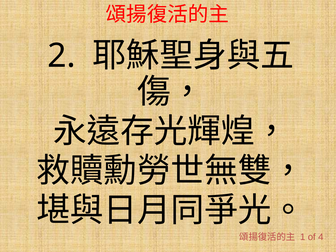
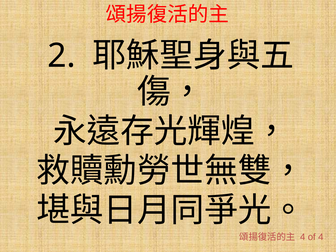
1 at (303, 237): 1 -> 4
